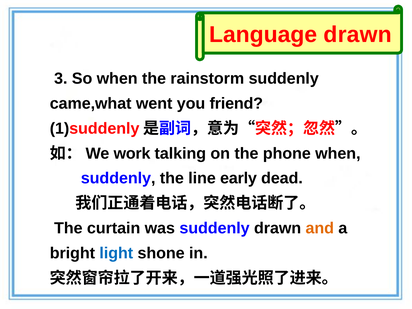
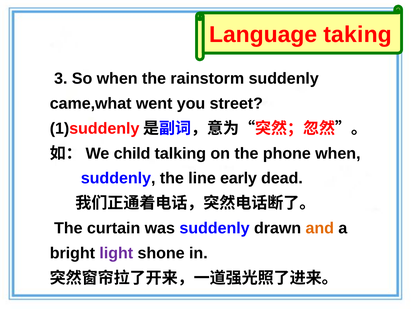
Language drawn: drawn -> taking
friend: friend -> street
work: work -> child
light colour: blue -> purple
